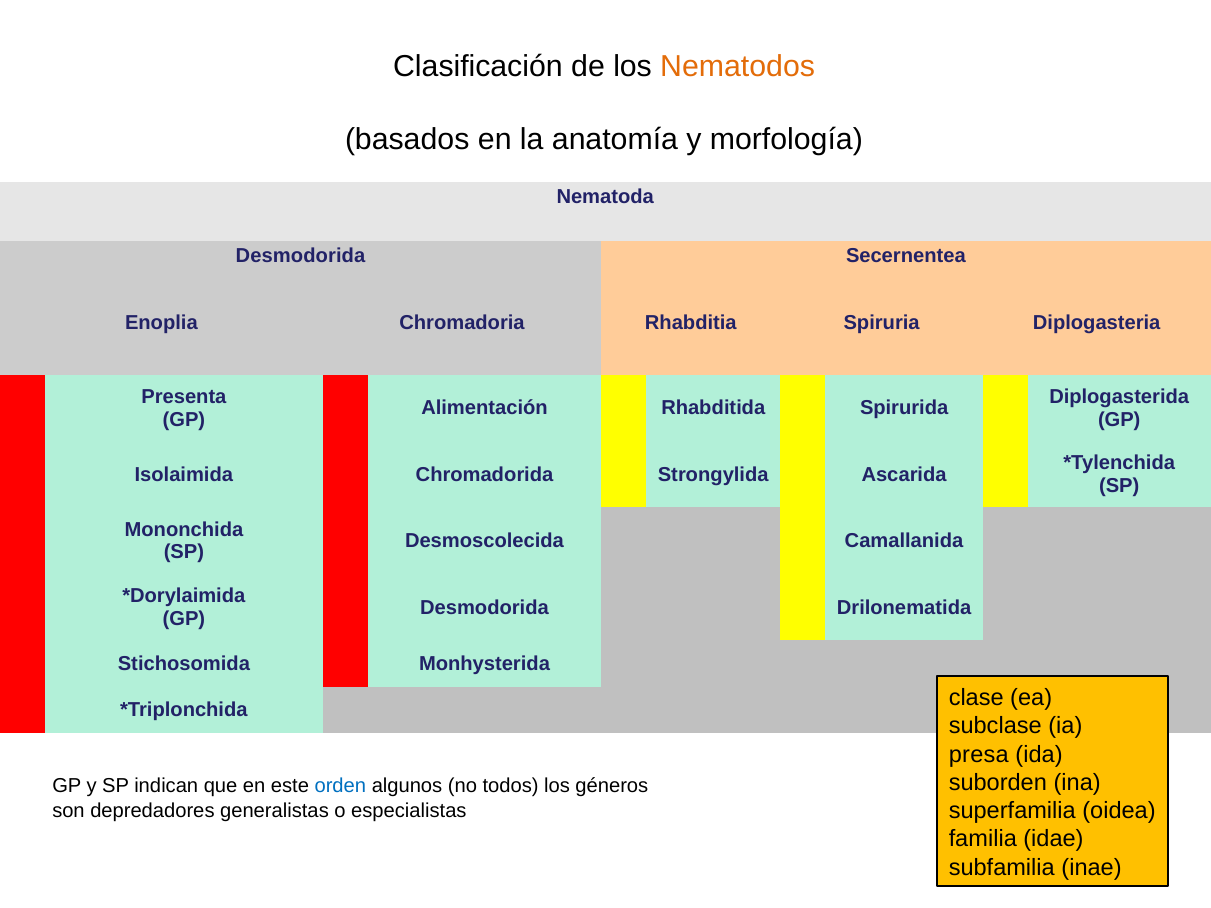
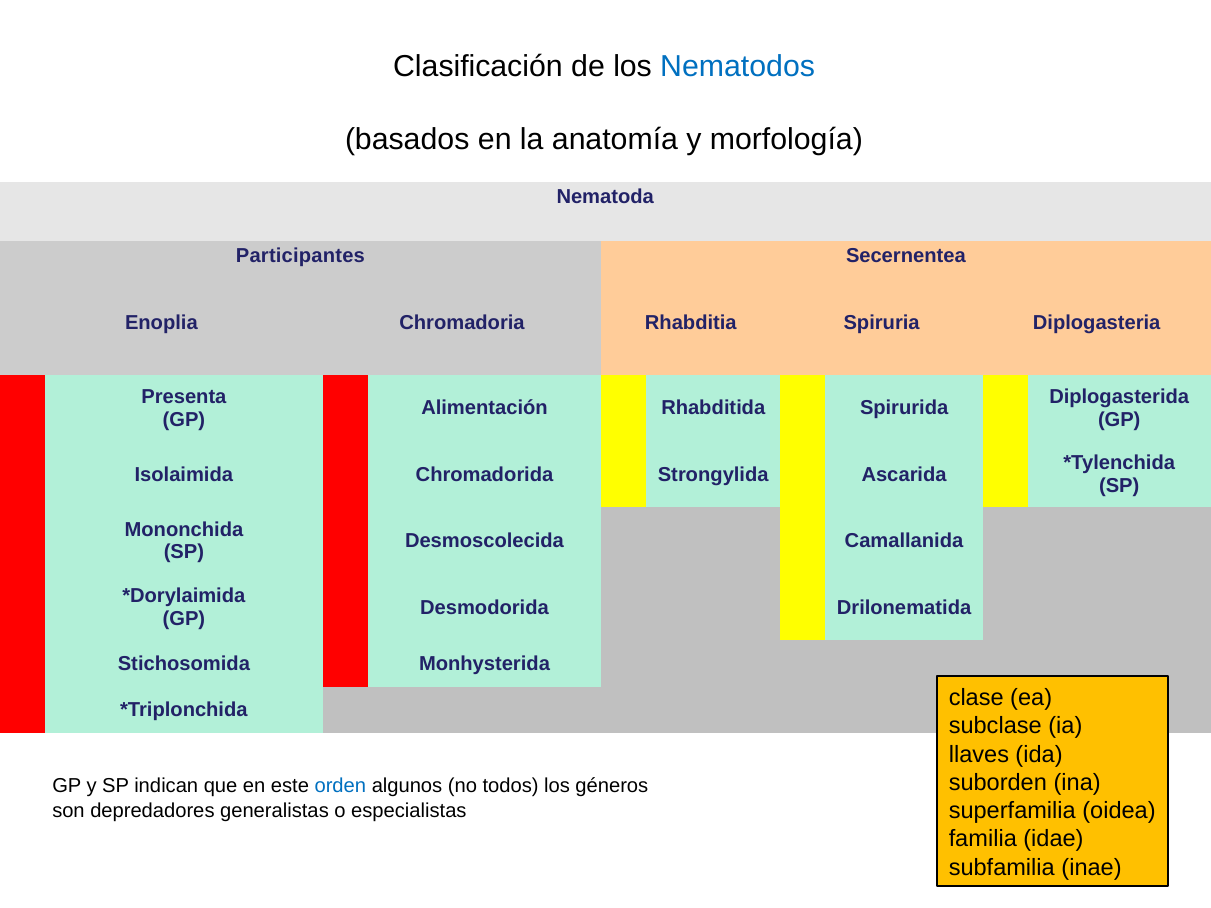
Nematodos colour: orange -> blue
Desmodorida at (300, 256): Desmodorida -> Participantes
presa: presa -> llaves
